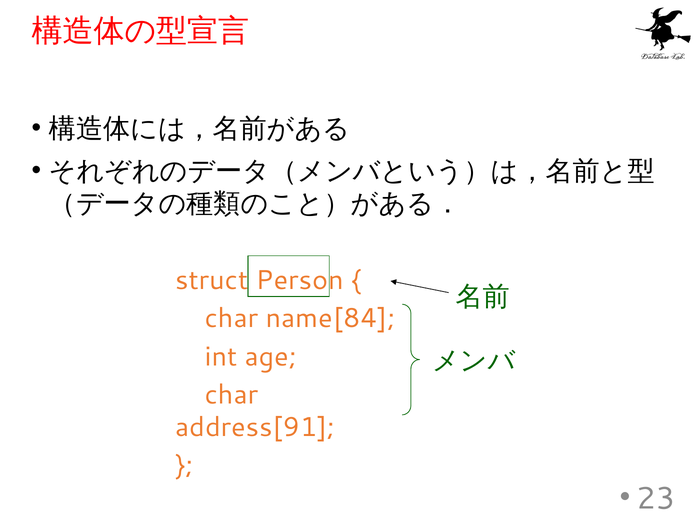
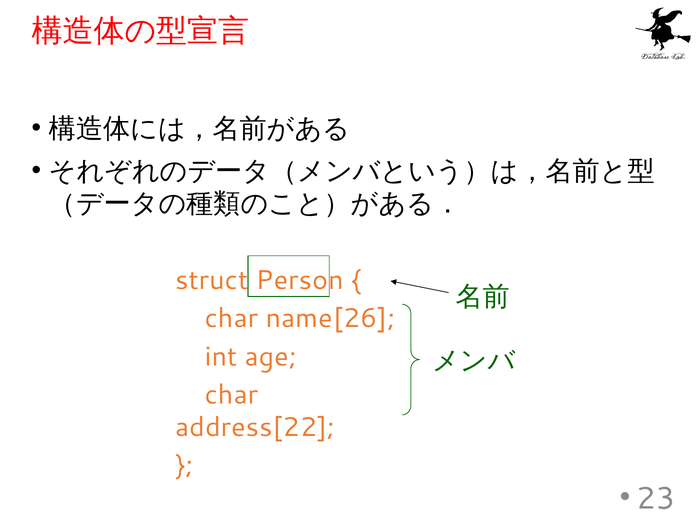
name[84: name[84 -> name[26
address[91: address[91 -> address[22
